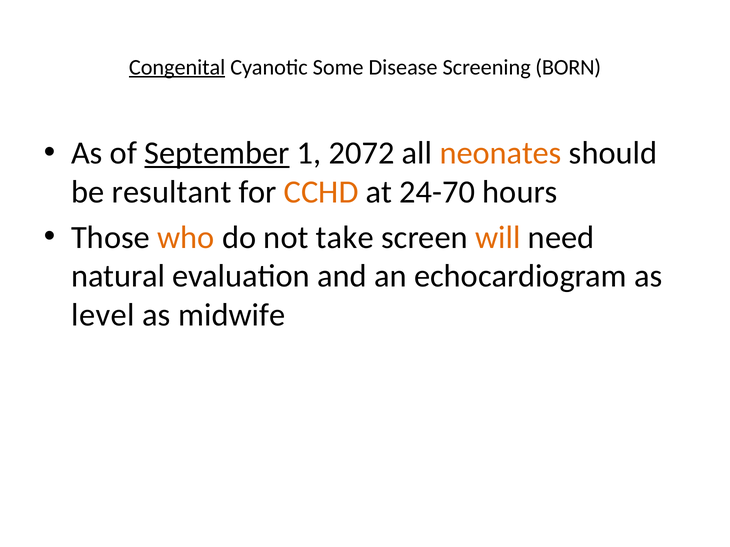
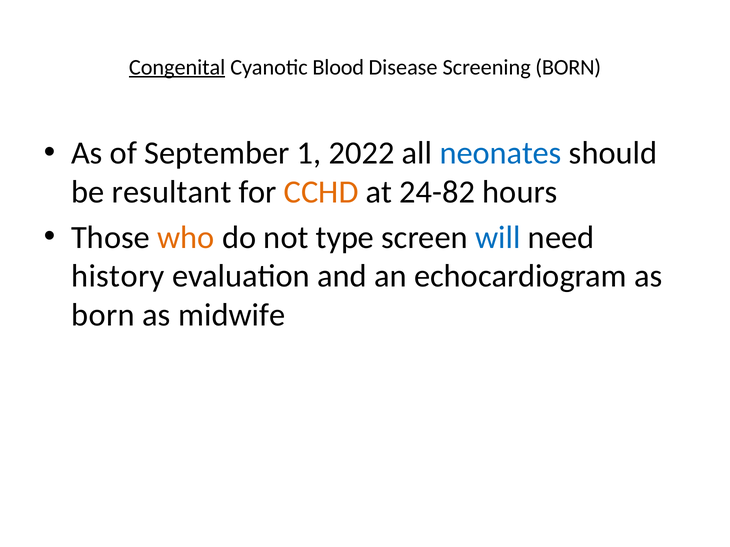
Some: Some -> Blood
September underline: present -> none
2072: 2072 -> 2022
neonates colour: orange -> blue
24-70: 24-70 -> 24-82
take: take -> type
will colour: orange -> blue
natural: natural -> history
level at (103, 315): level -> born
